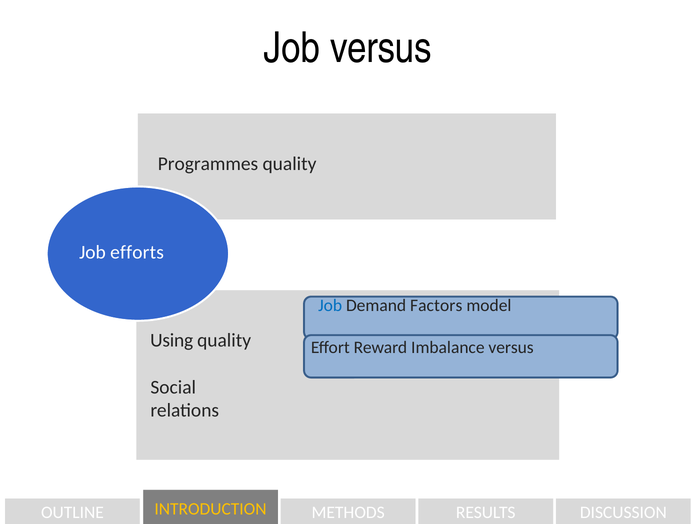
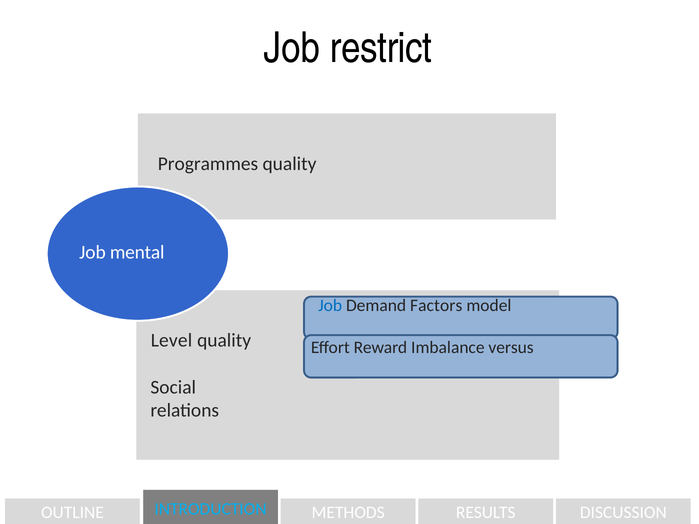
Job versus: versus -> restrict
efforts: efforts -> mental
Using: Using -> Level
INTRODUCTION colour: yellow -> light blue
